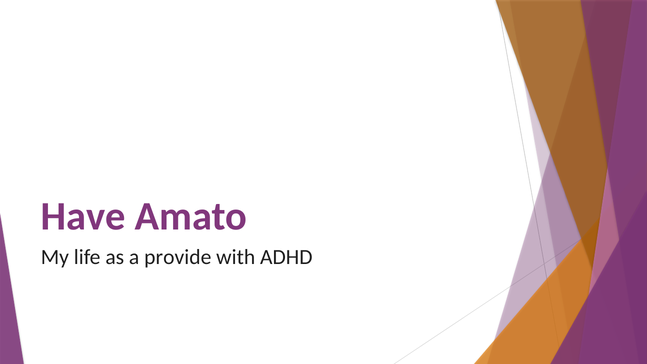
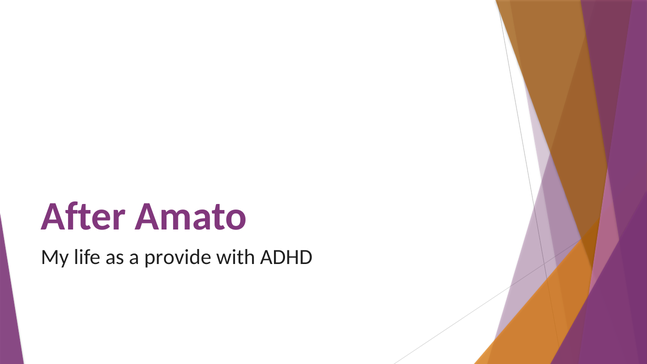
Have: Have -> After
